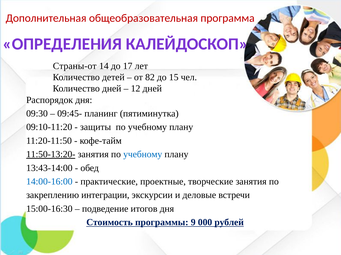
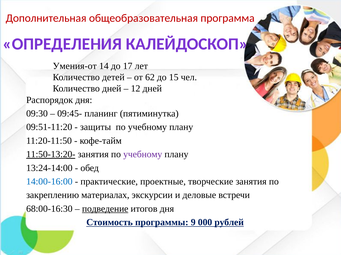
Страны-от: Страны-от -> Умения-от
82: 82 -> 62
09:10-11:20: 09:10-11:20 -> 09:51-11:20
учебному at (143, 155) colour: blue -> purple
13:43-14:00: 13:43-14:00 -> 13:24-14:00
интеграции: интеграции -> материалах
15:00-16:30: 15:00-16:30 -> 68:00-16:30
подведение underline: none -> present
